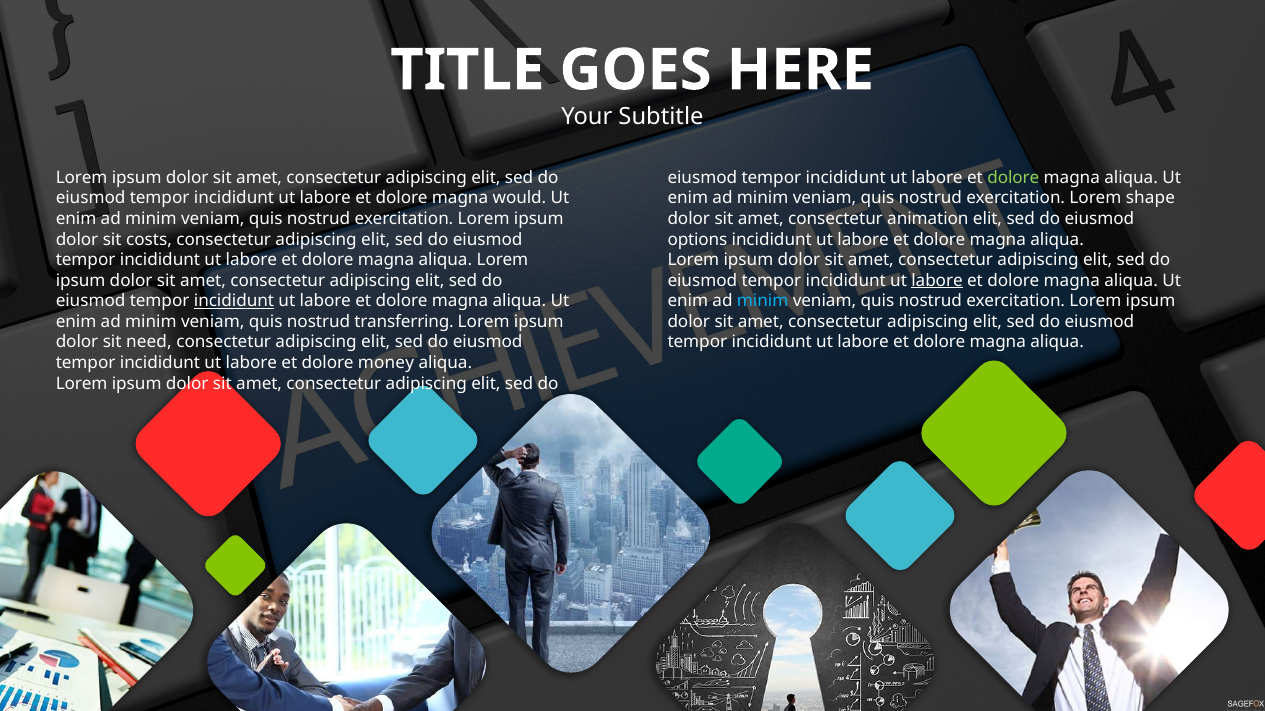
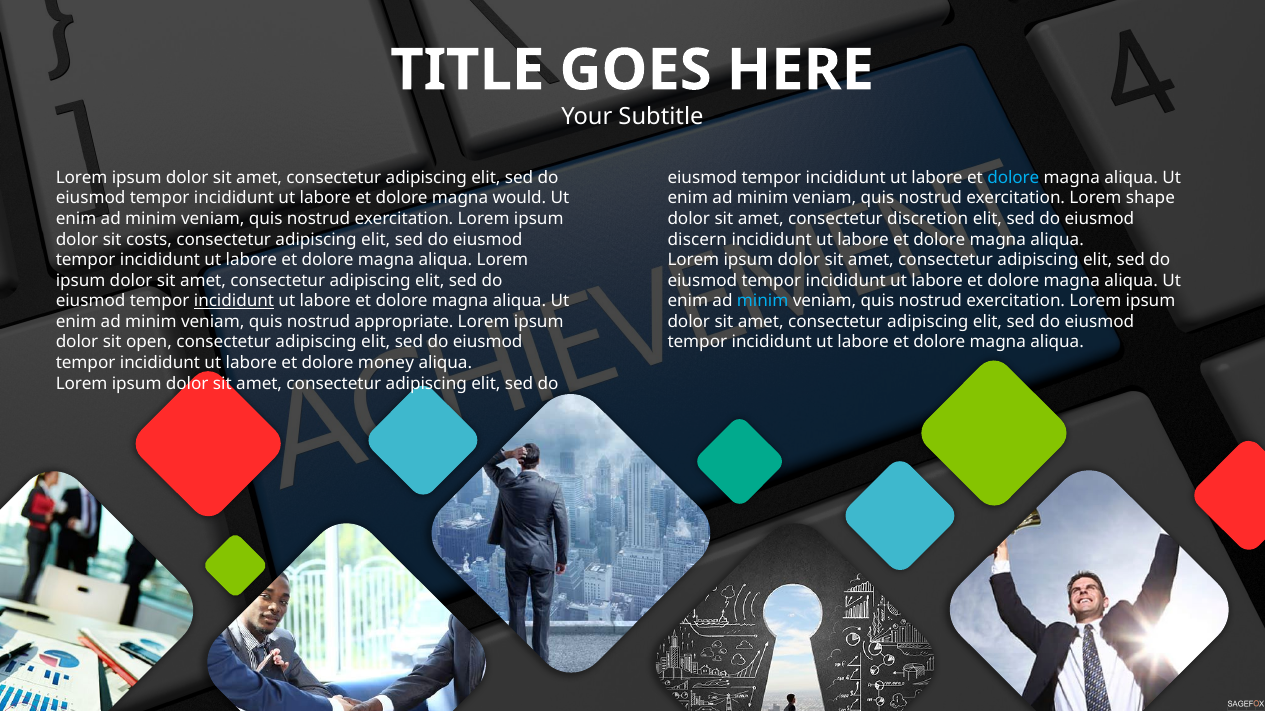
dolore at (1013, 178) colour: light green -> light blue
animation: animation -> discretion
options: options -> discern
labore at (937, 281) underline: present -> none
transferring: transferring -> appropriate
need: need -> open
